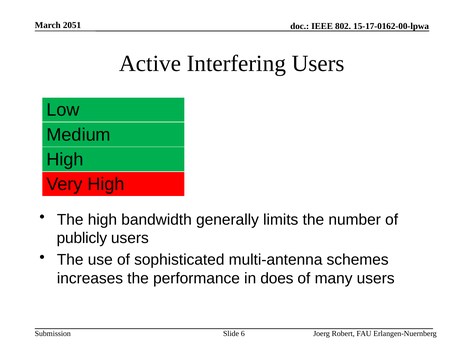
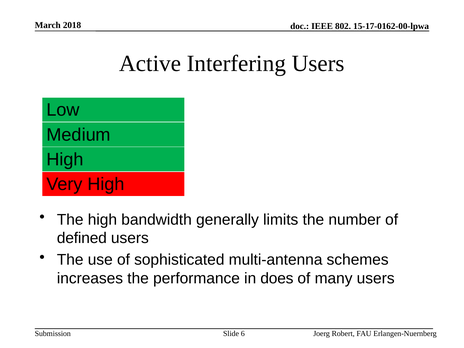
2051: 2051 -> 2018
publicly: publicly -> defined
